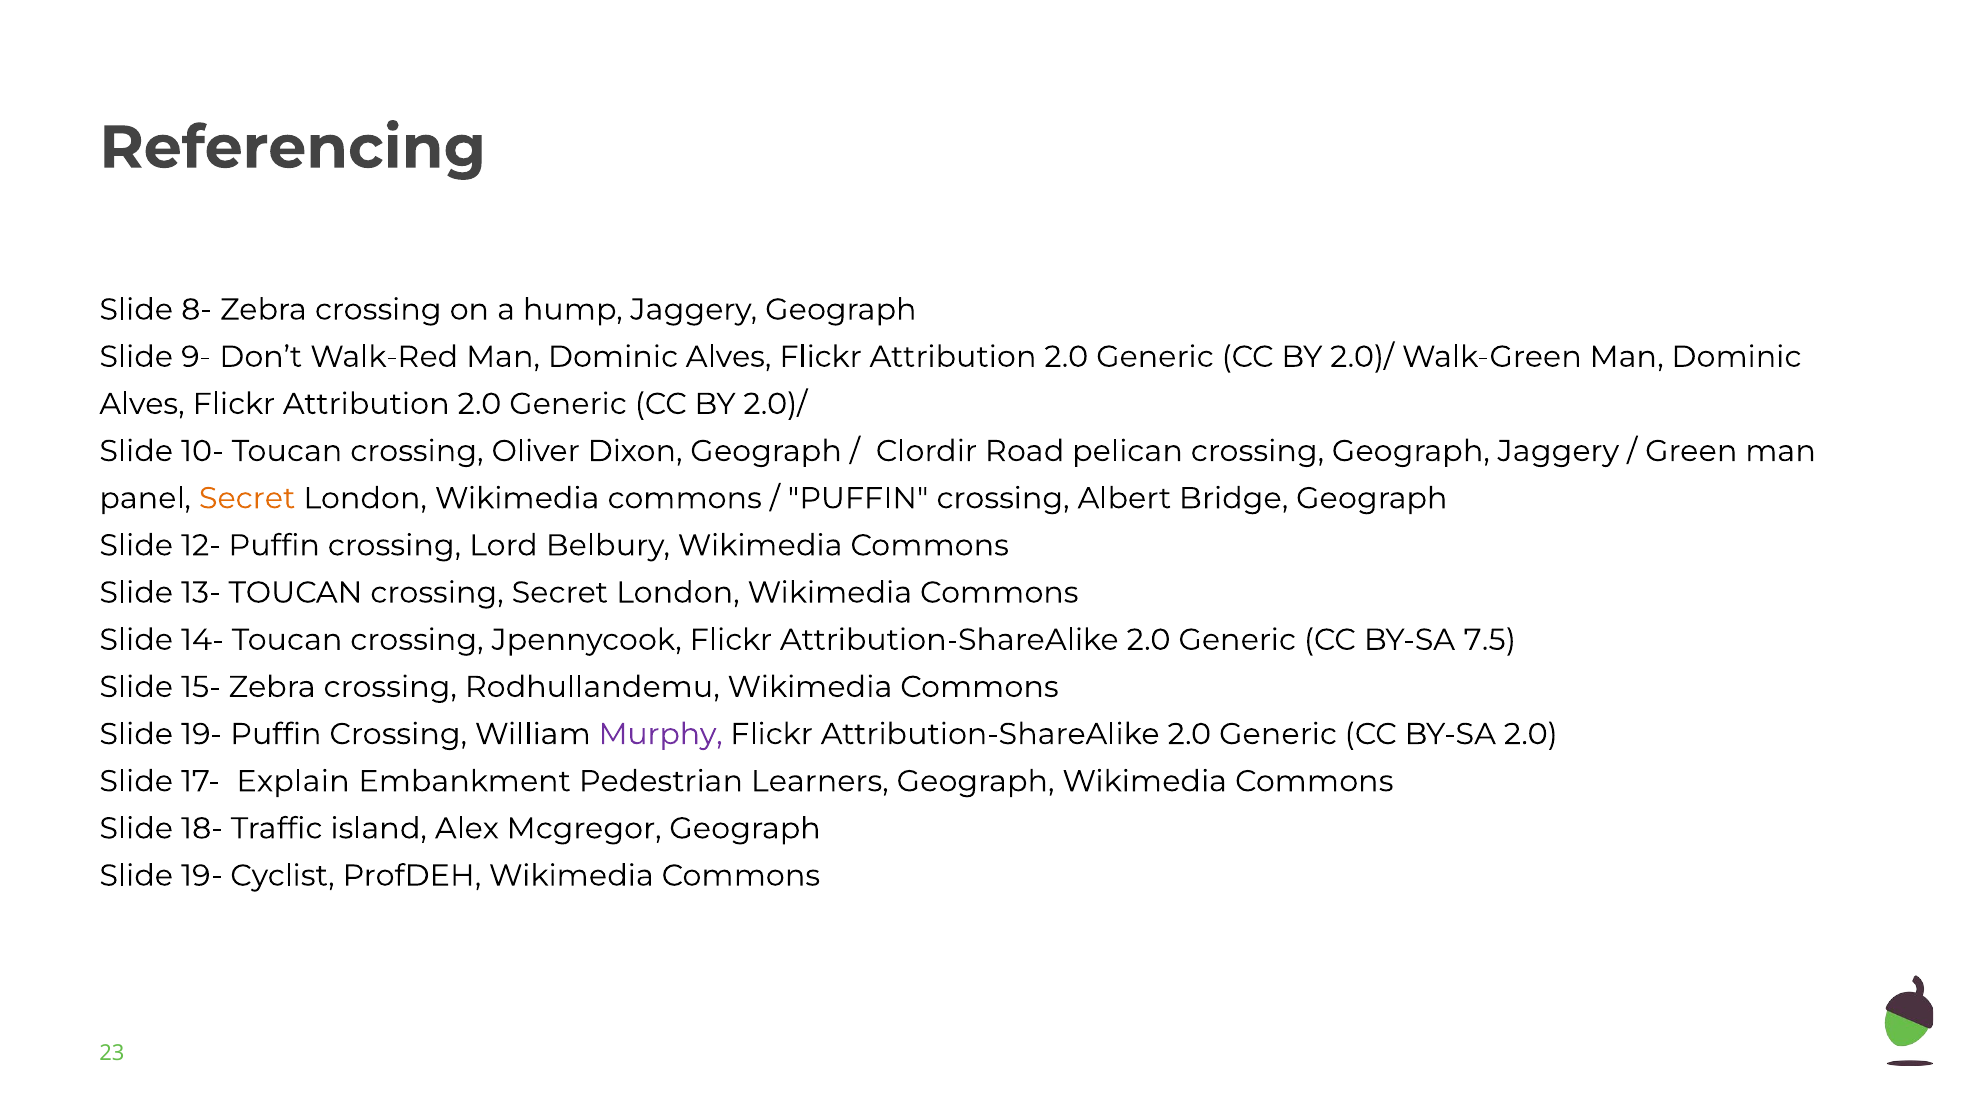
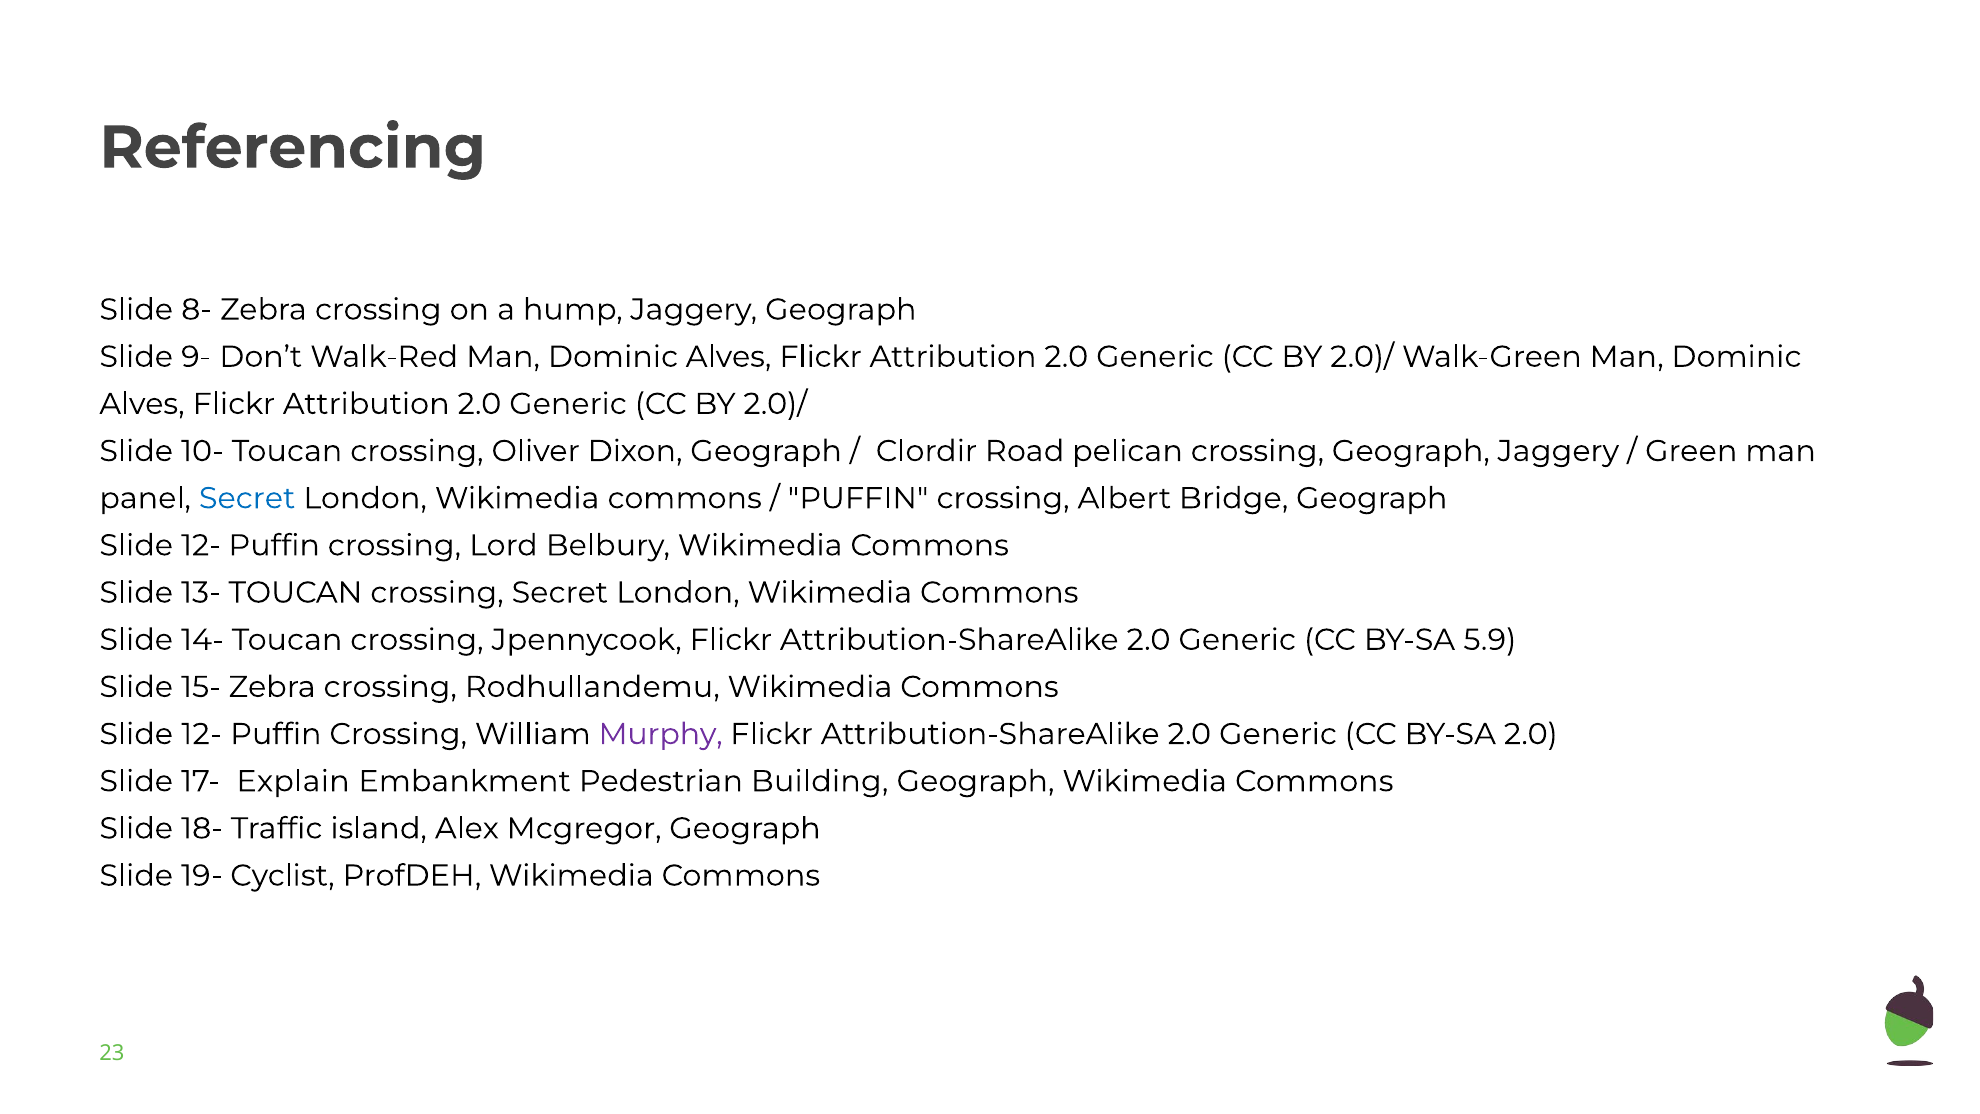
Secret at (247, 498) colour: orange -> blue
7.5: 7.5 -> 5.9
19- at (202, 734): 19- -> 12-
Learners: Learners -> Building
